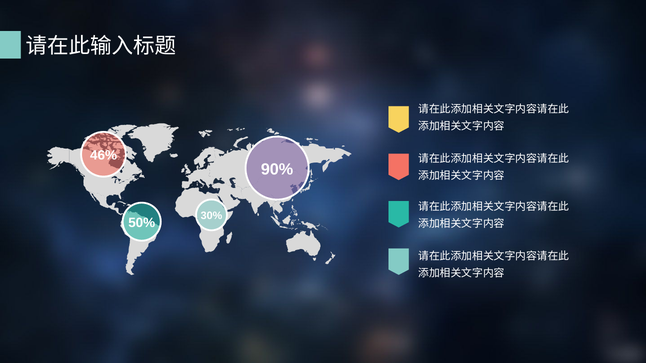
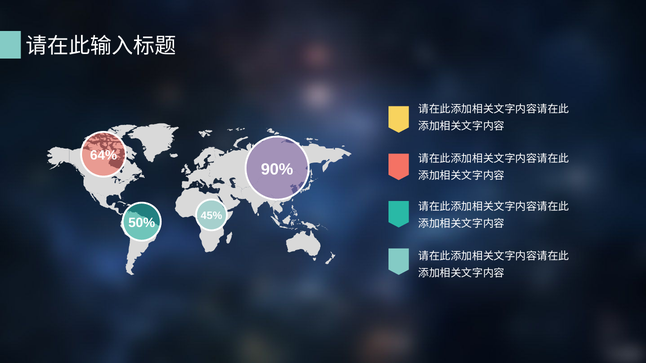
46%: 46% -> 64%
30%: 30% -> 45%
